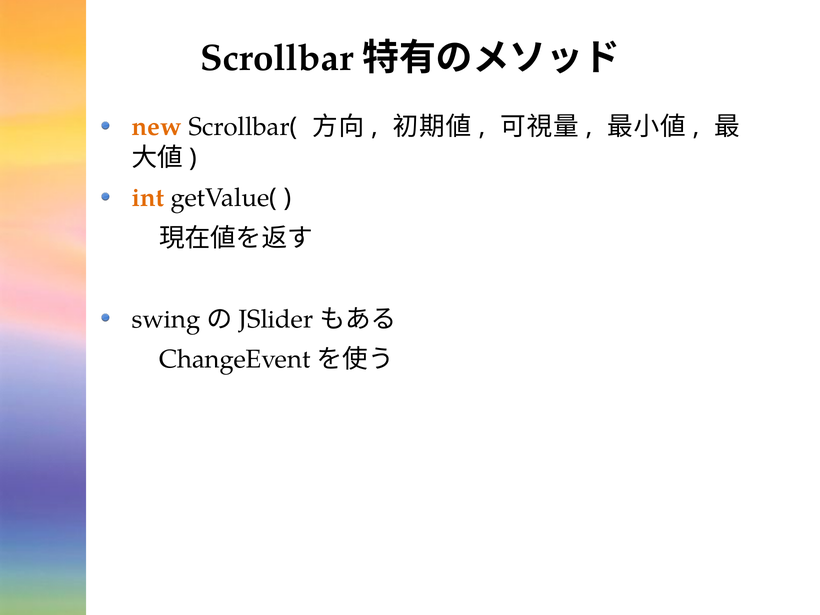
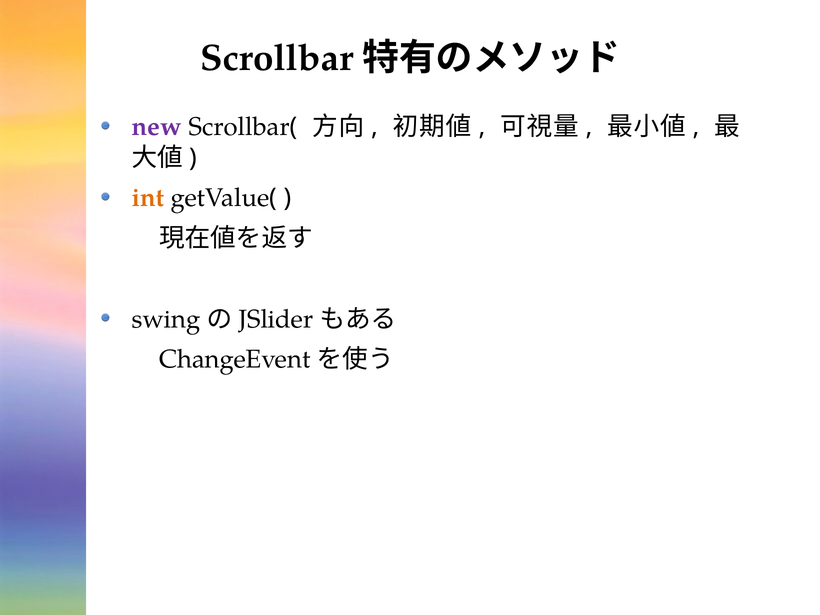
new colour: orange -> purple
